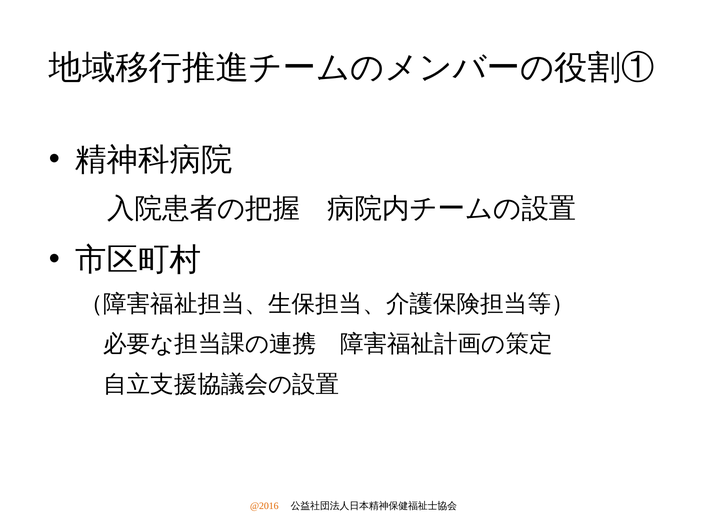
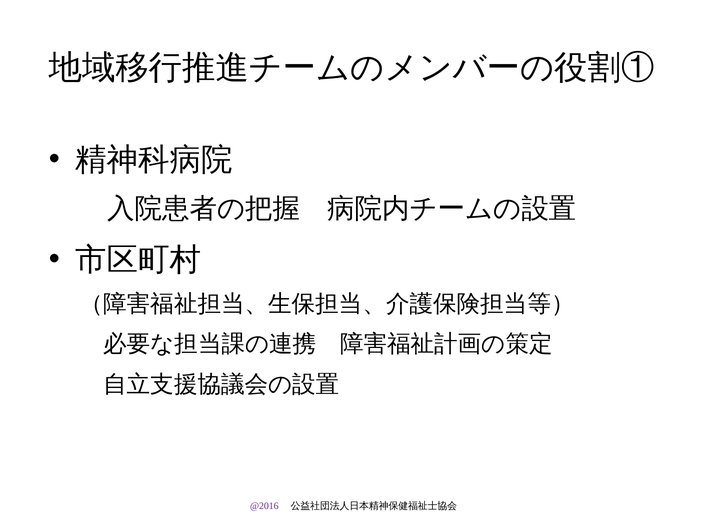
@2016 colour: orange -> purple
